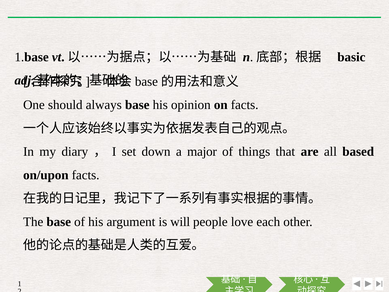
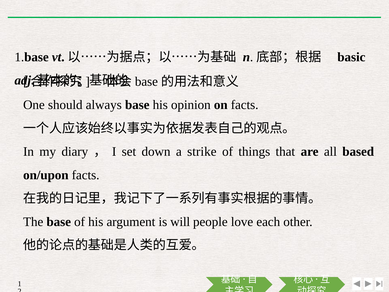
major: major -> strike
